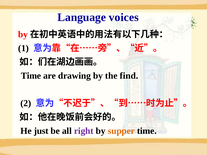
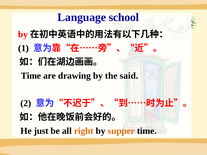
voices: voices -> school
find: find -> said
right colour: purple -> orange
